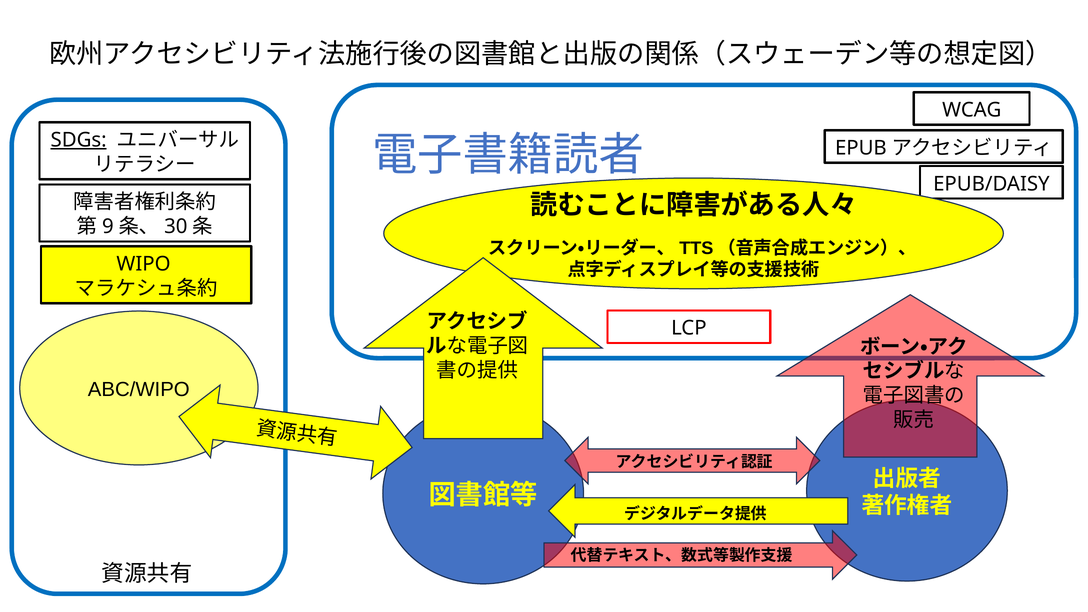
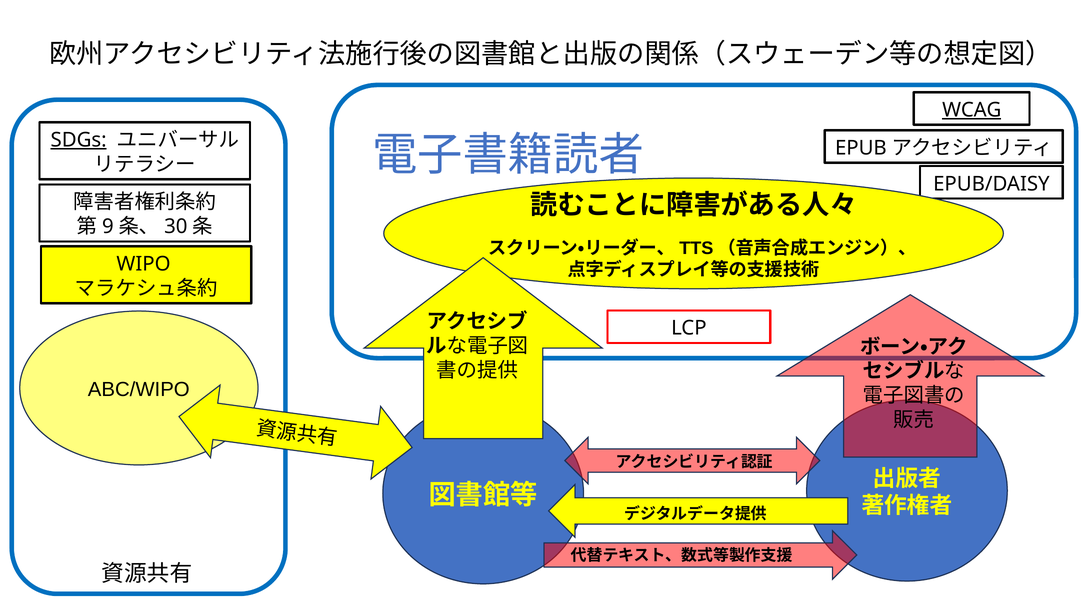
WCAG underline: none -> present
